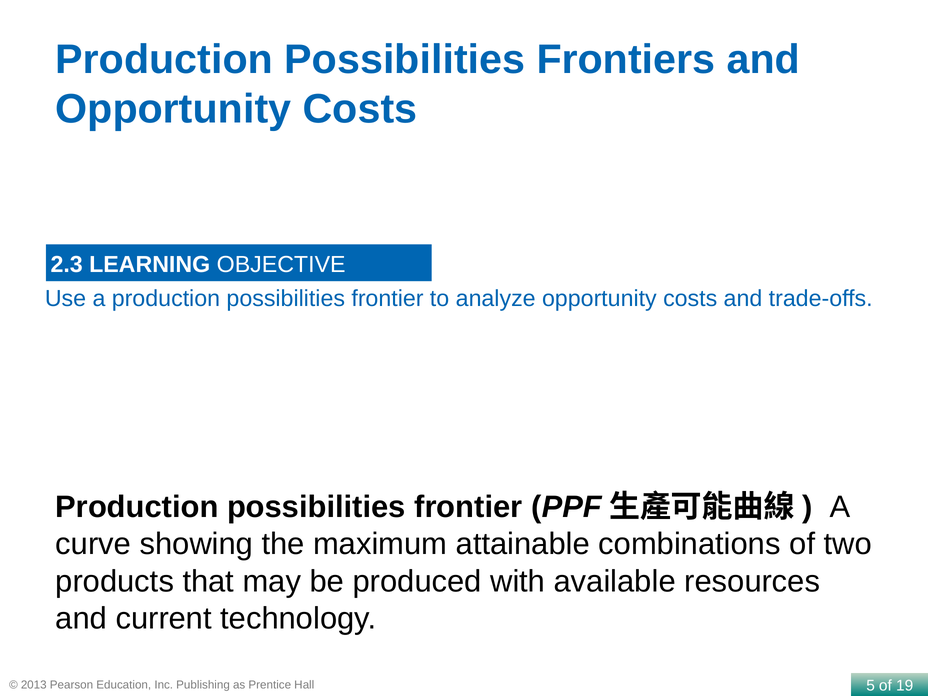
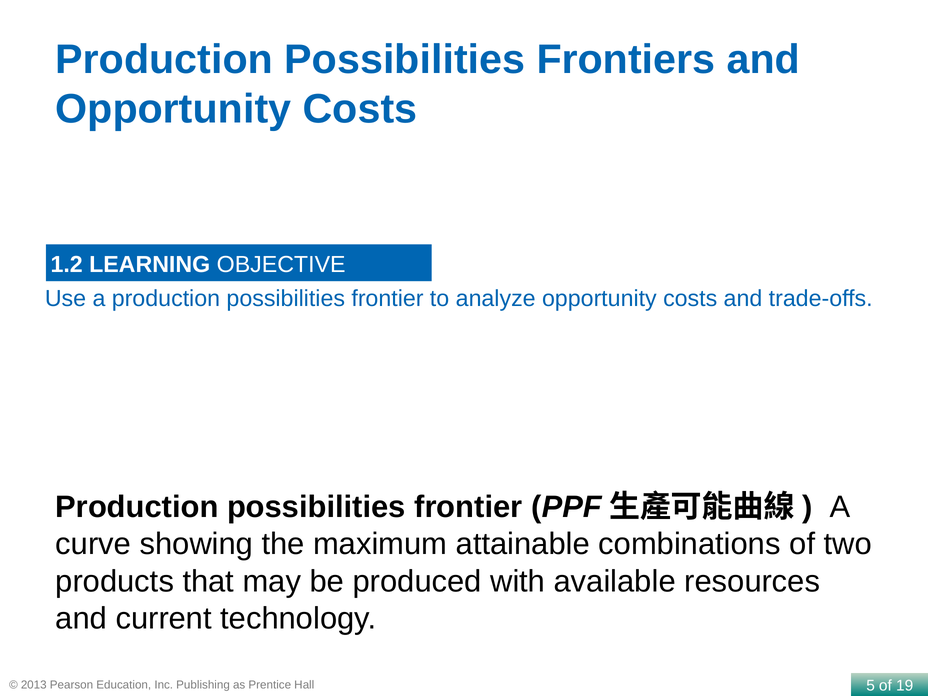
2.3: 2.3 -> 1.2
